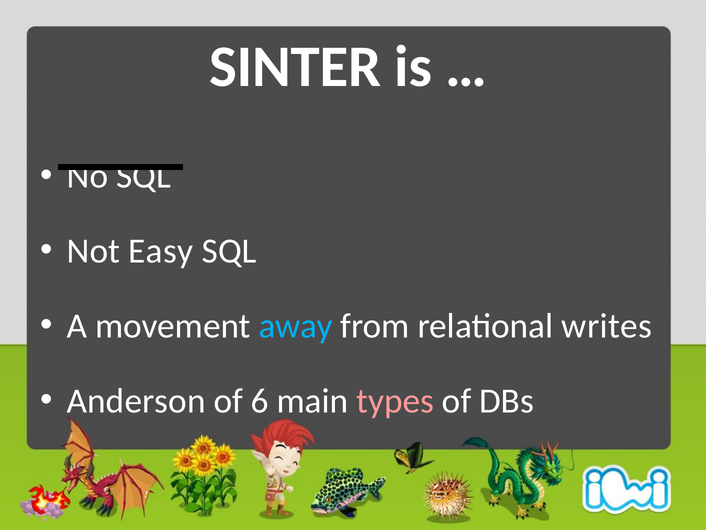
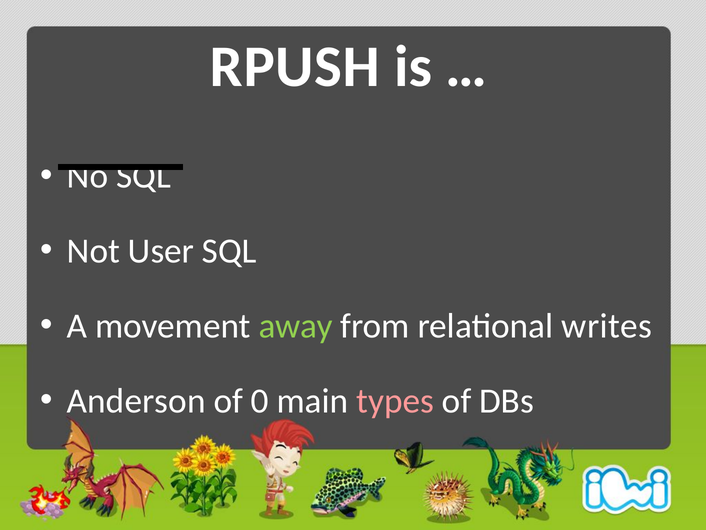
SINTER: SINTER -> RPUSH
Easy: Easy -> User
away colour: light blue -> light green
6: 6 -> 0
